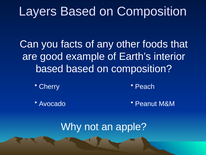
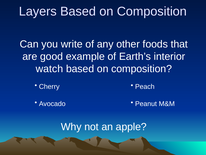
facts: facts -> write
based at (50, 69): based -> watch
